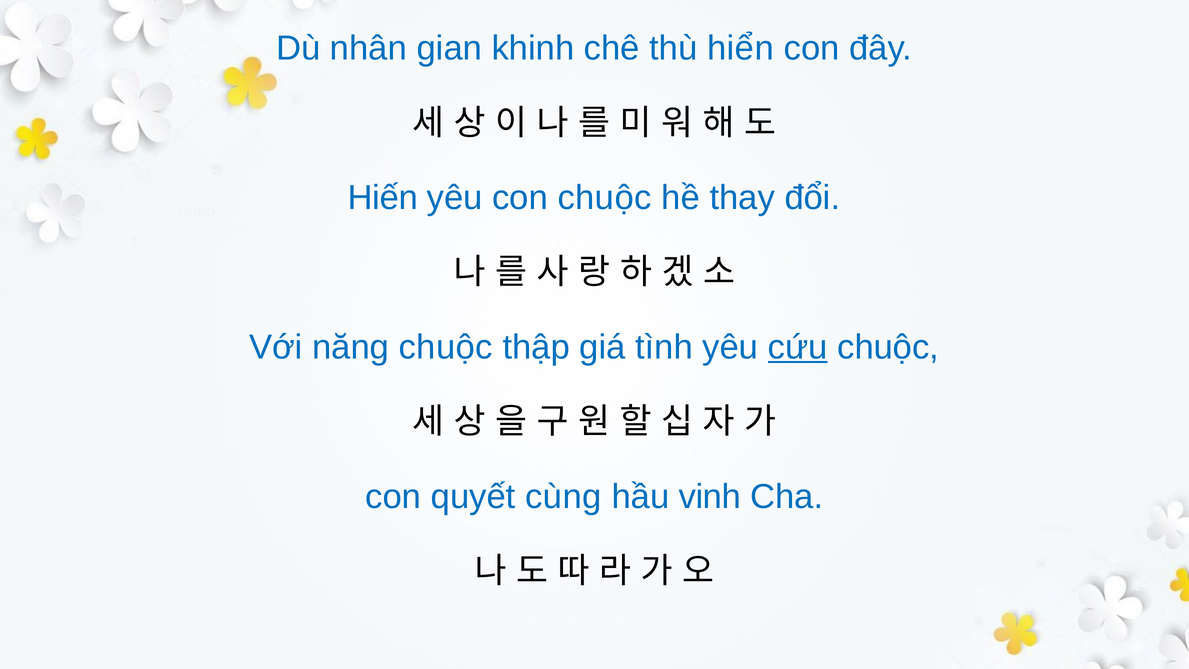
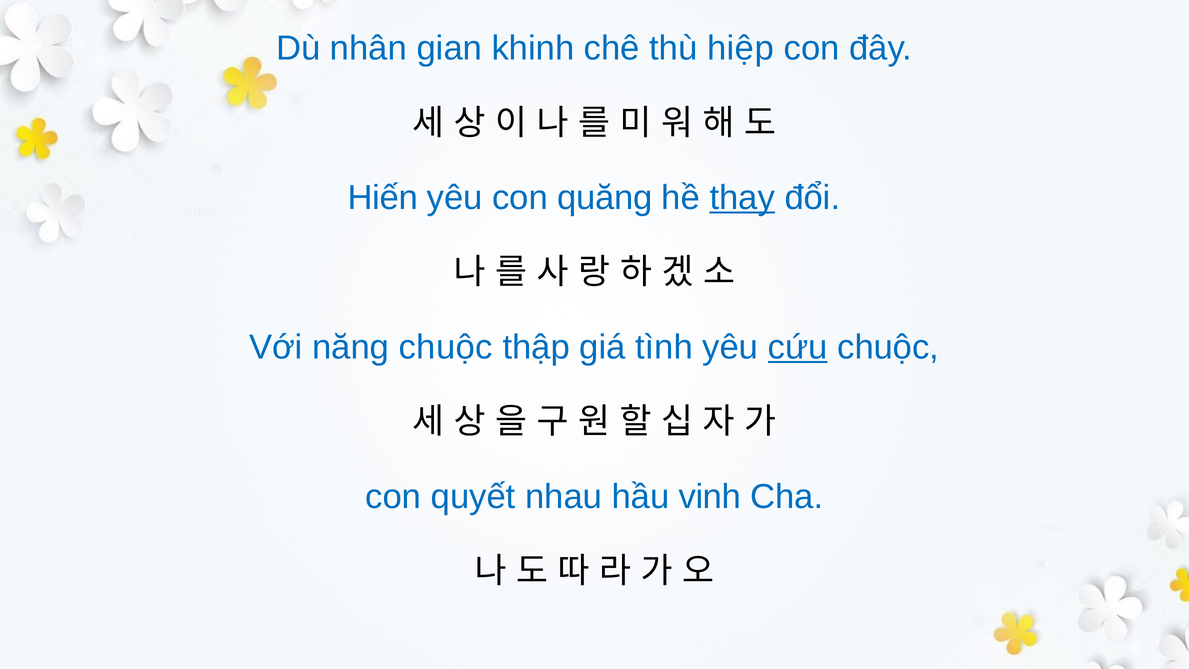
hiển: hiển -> hiệp
con chuộc: chuộc -> quăng
thay underline: none -> present
cùng: cùng -> nhau
